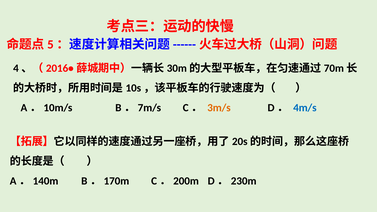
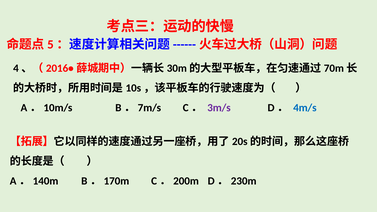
3m/s colour: orange -> purple
